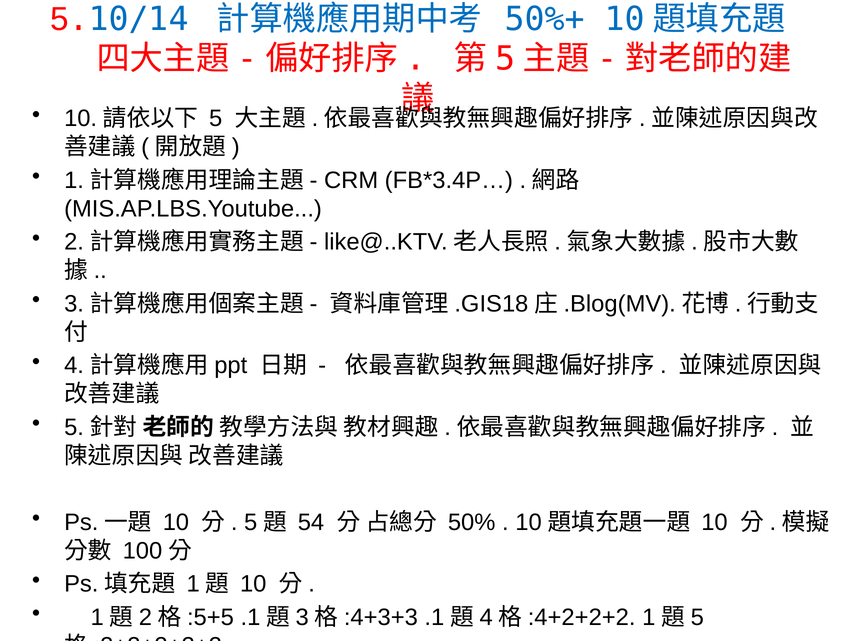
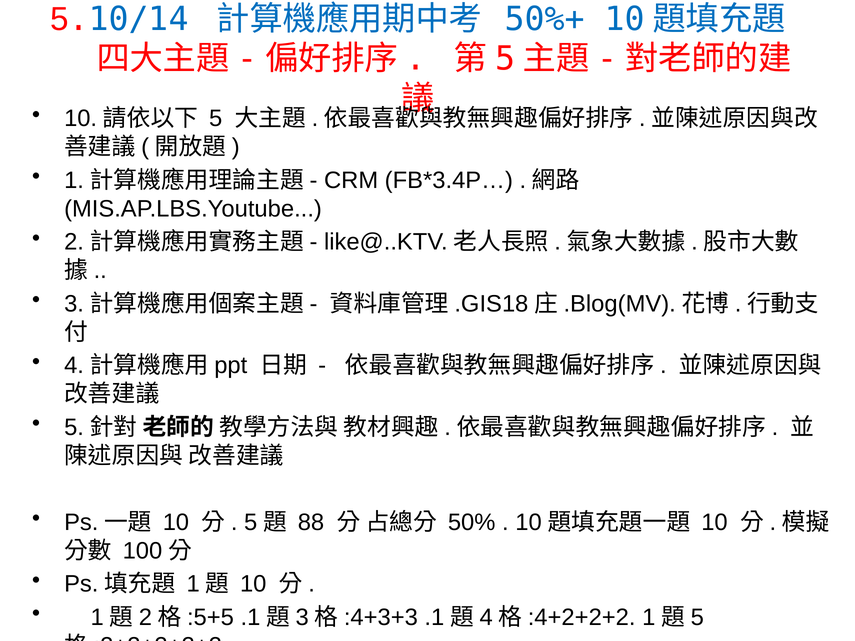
54: 54 -> 88
